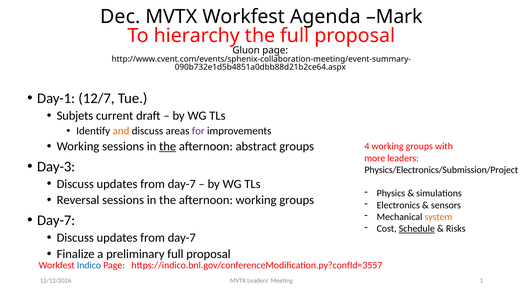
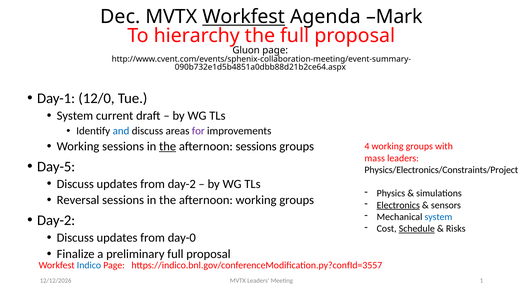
Workfest at (244, 17) underline: none -> present
12/7: 12/7 -> 12/0
Subjets at (75, 116): Subjets -> System
and colour: orange -> blue
afternoon abstract: abstract -> sessions
more: more -> mass
Day-3: Day-3 -> Day-5
Physics/Electronics/Submission/Project: Physics/Electronics/Submission/Project -> Physics/Electronics/Constraints/Project
day-7 at (182, 184): day-7 -> day-2
Electronics underline: none -> present
system at (438, 217) colour: orange -> blue
Day-7 at (56, 220): Day-7 -> Day-2
day-7 at (182, 238): day-7 -> day-0
